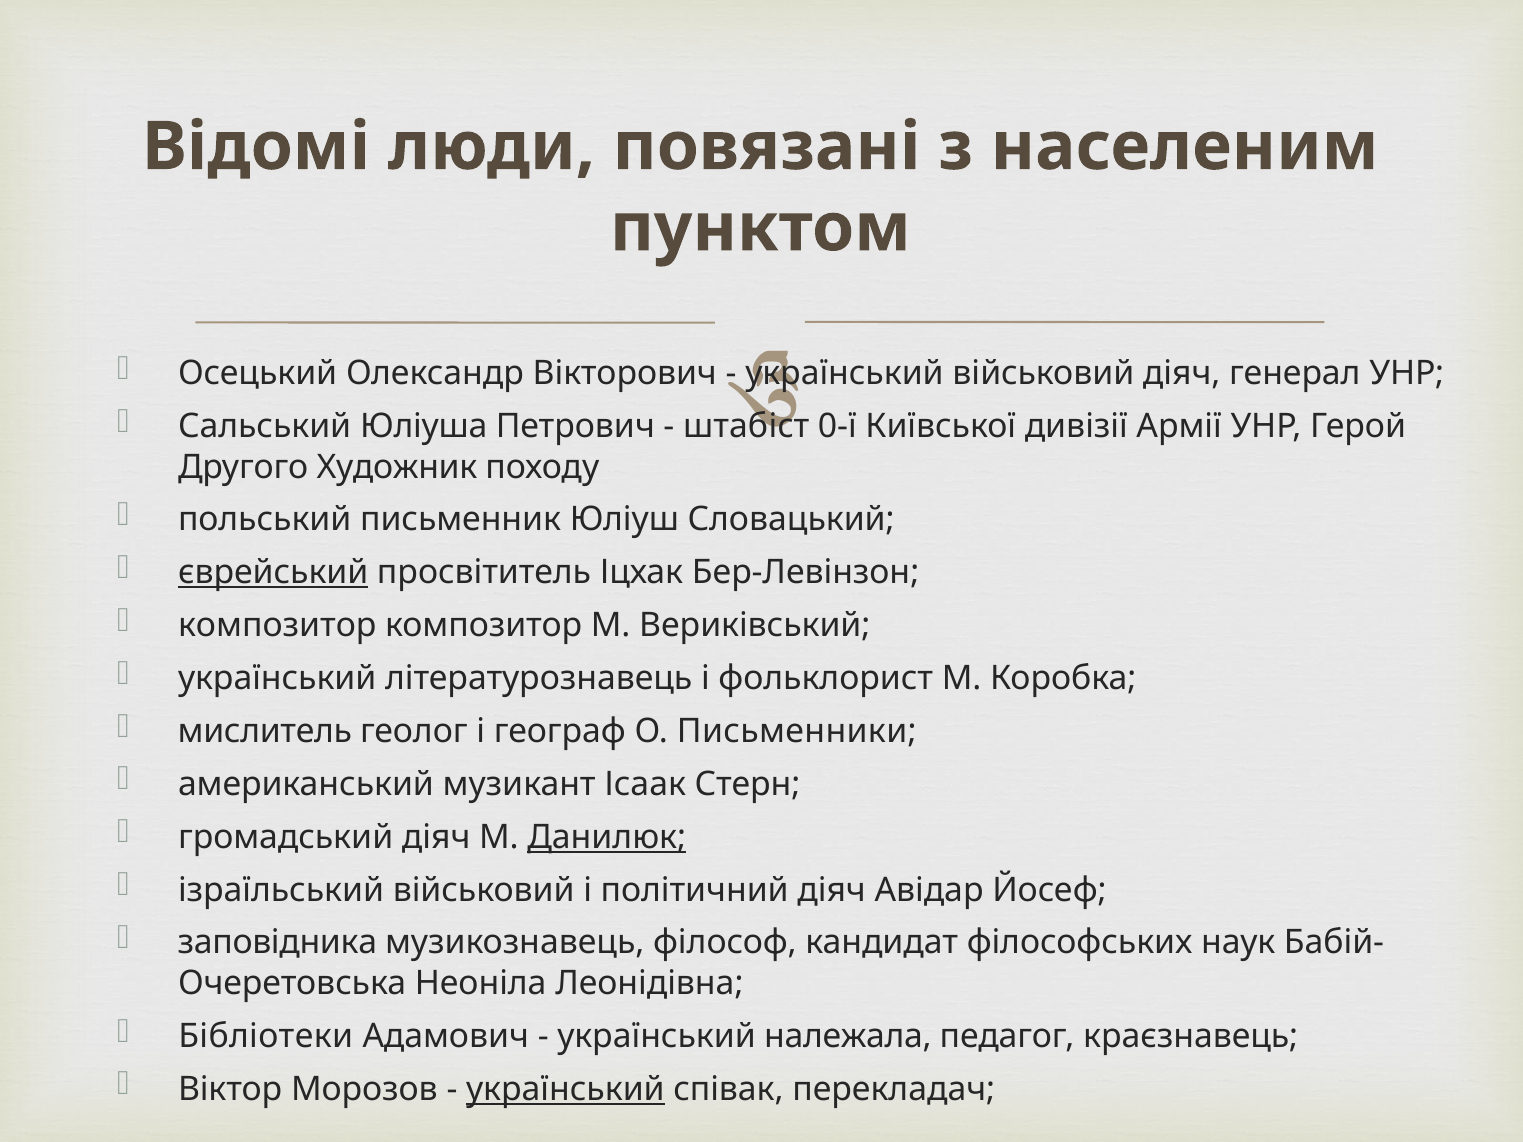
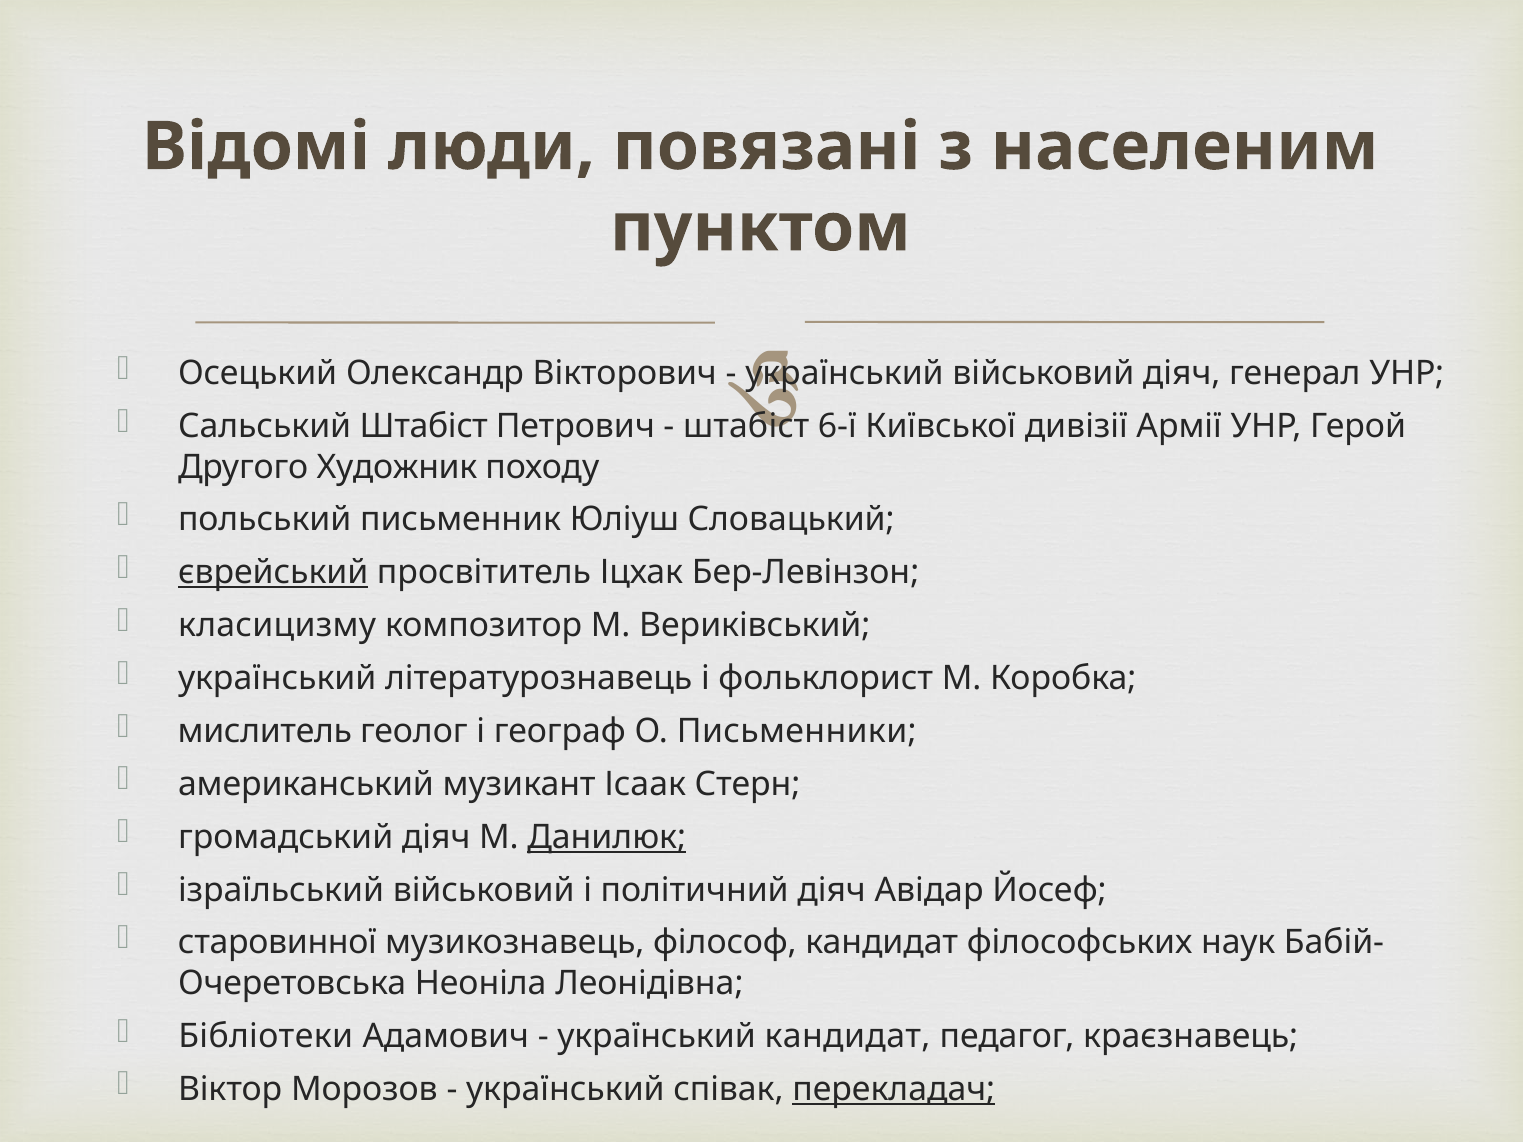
Сальський Юліуша: Юліуша -> Штабicт
0-ї: 0-ї -> 6-ї
композитор at (277, 626): композитор -> класицизму
заповідника: заповідника -> старовинної
український належала: належала -> кандидат
український at (565, 1089) underline: present -> none
перекладач underline: none -> present
